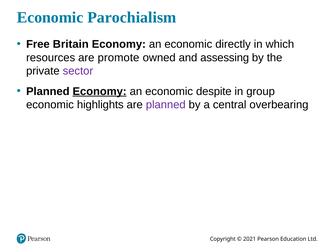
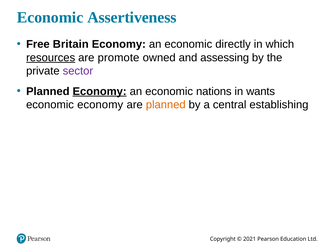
Parochialism: Parochialism -> Assertiveness
resources underline: none -> present
despite: despite -> nations
group: group -> wants
economic highlights: highlights -> economy
planned at (166, 105) colour: purple -> orange
overbearing: overbearing -> establishing
